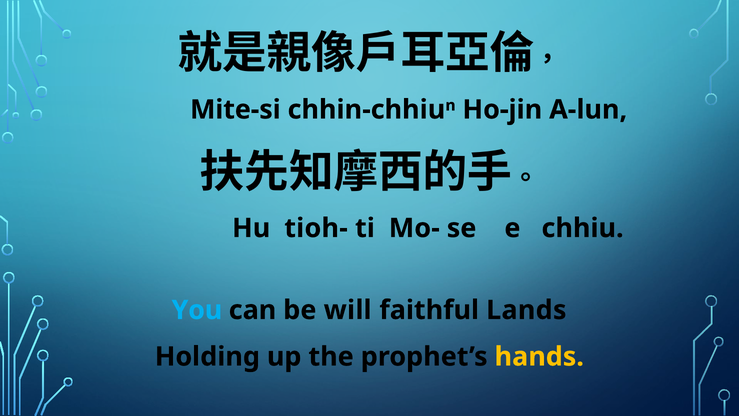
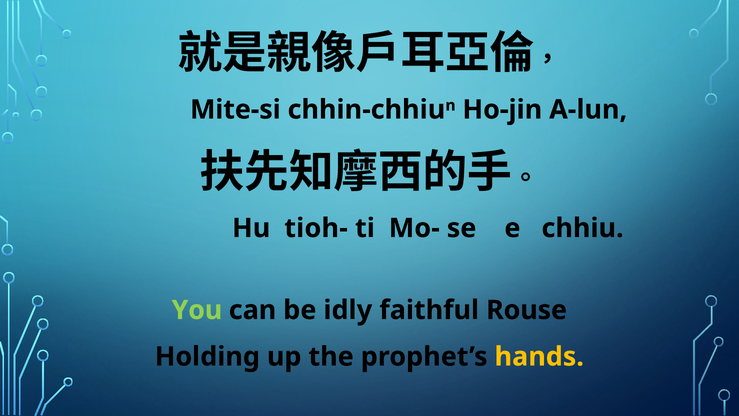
You colour: light blue -> light green
will: will -> idly
Lands: Lands -> Rouse
